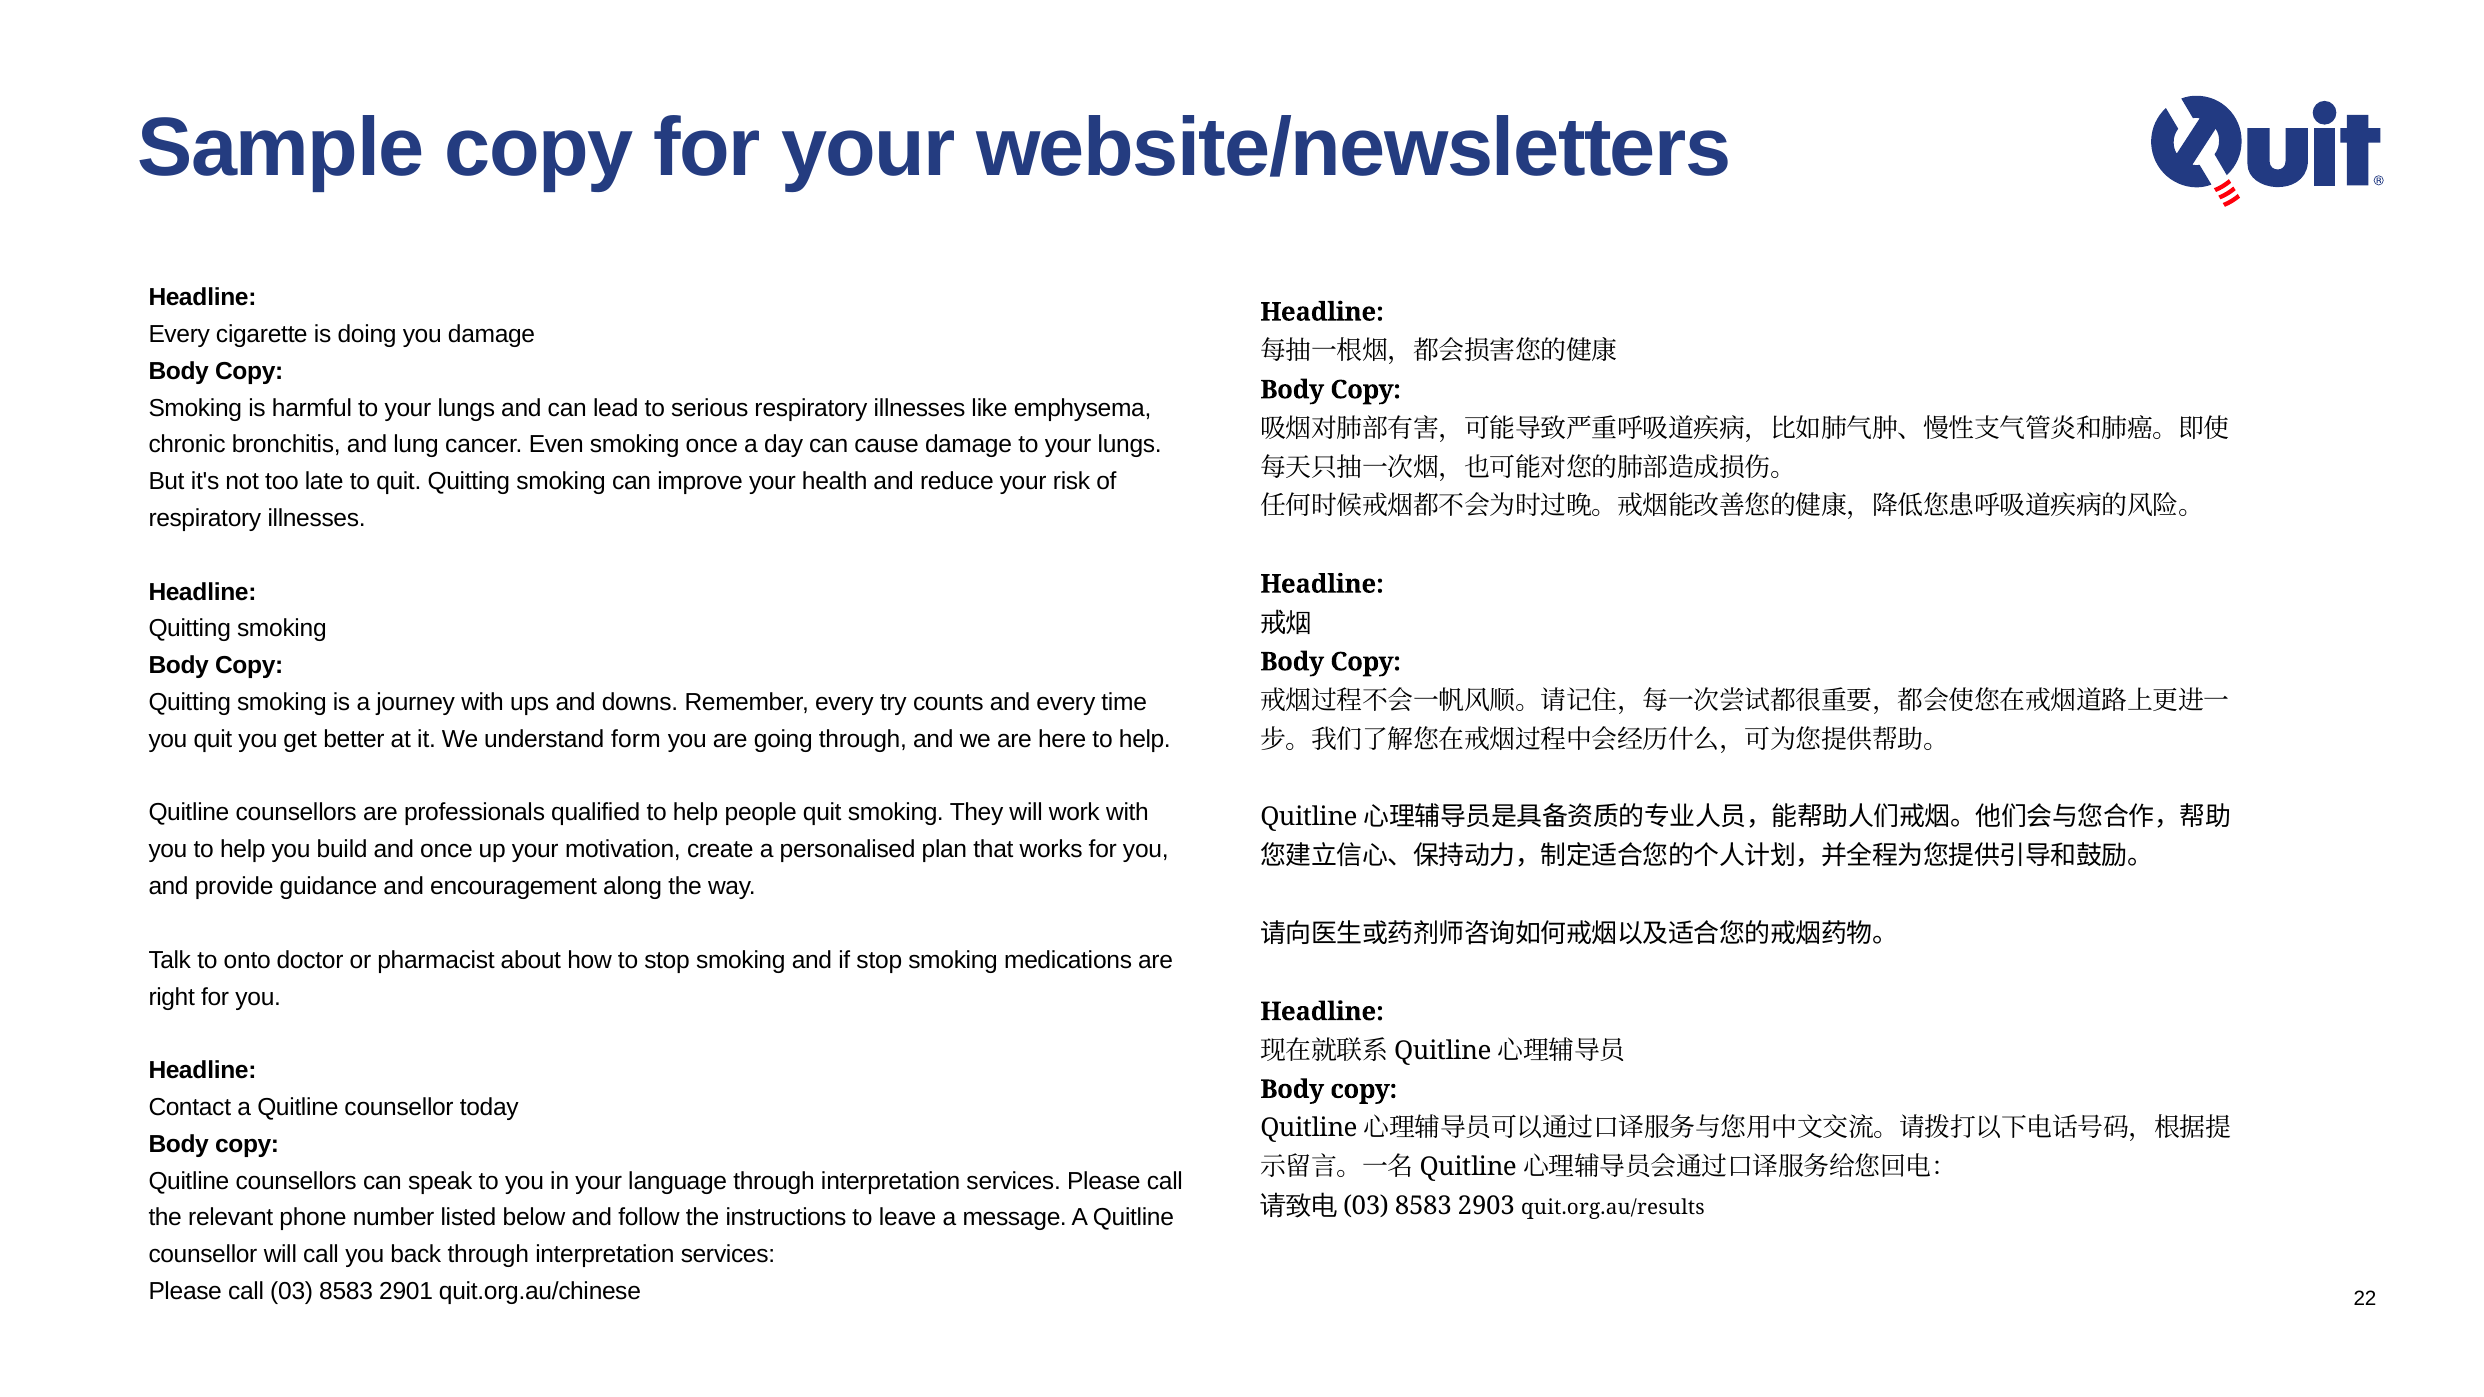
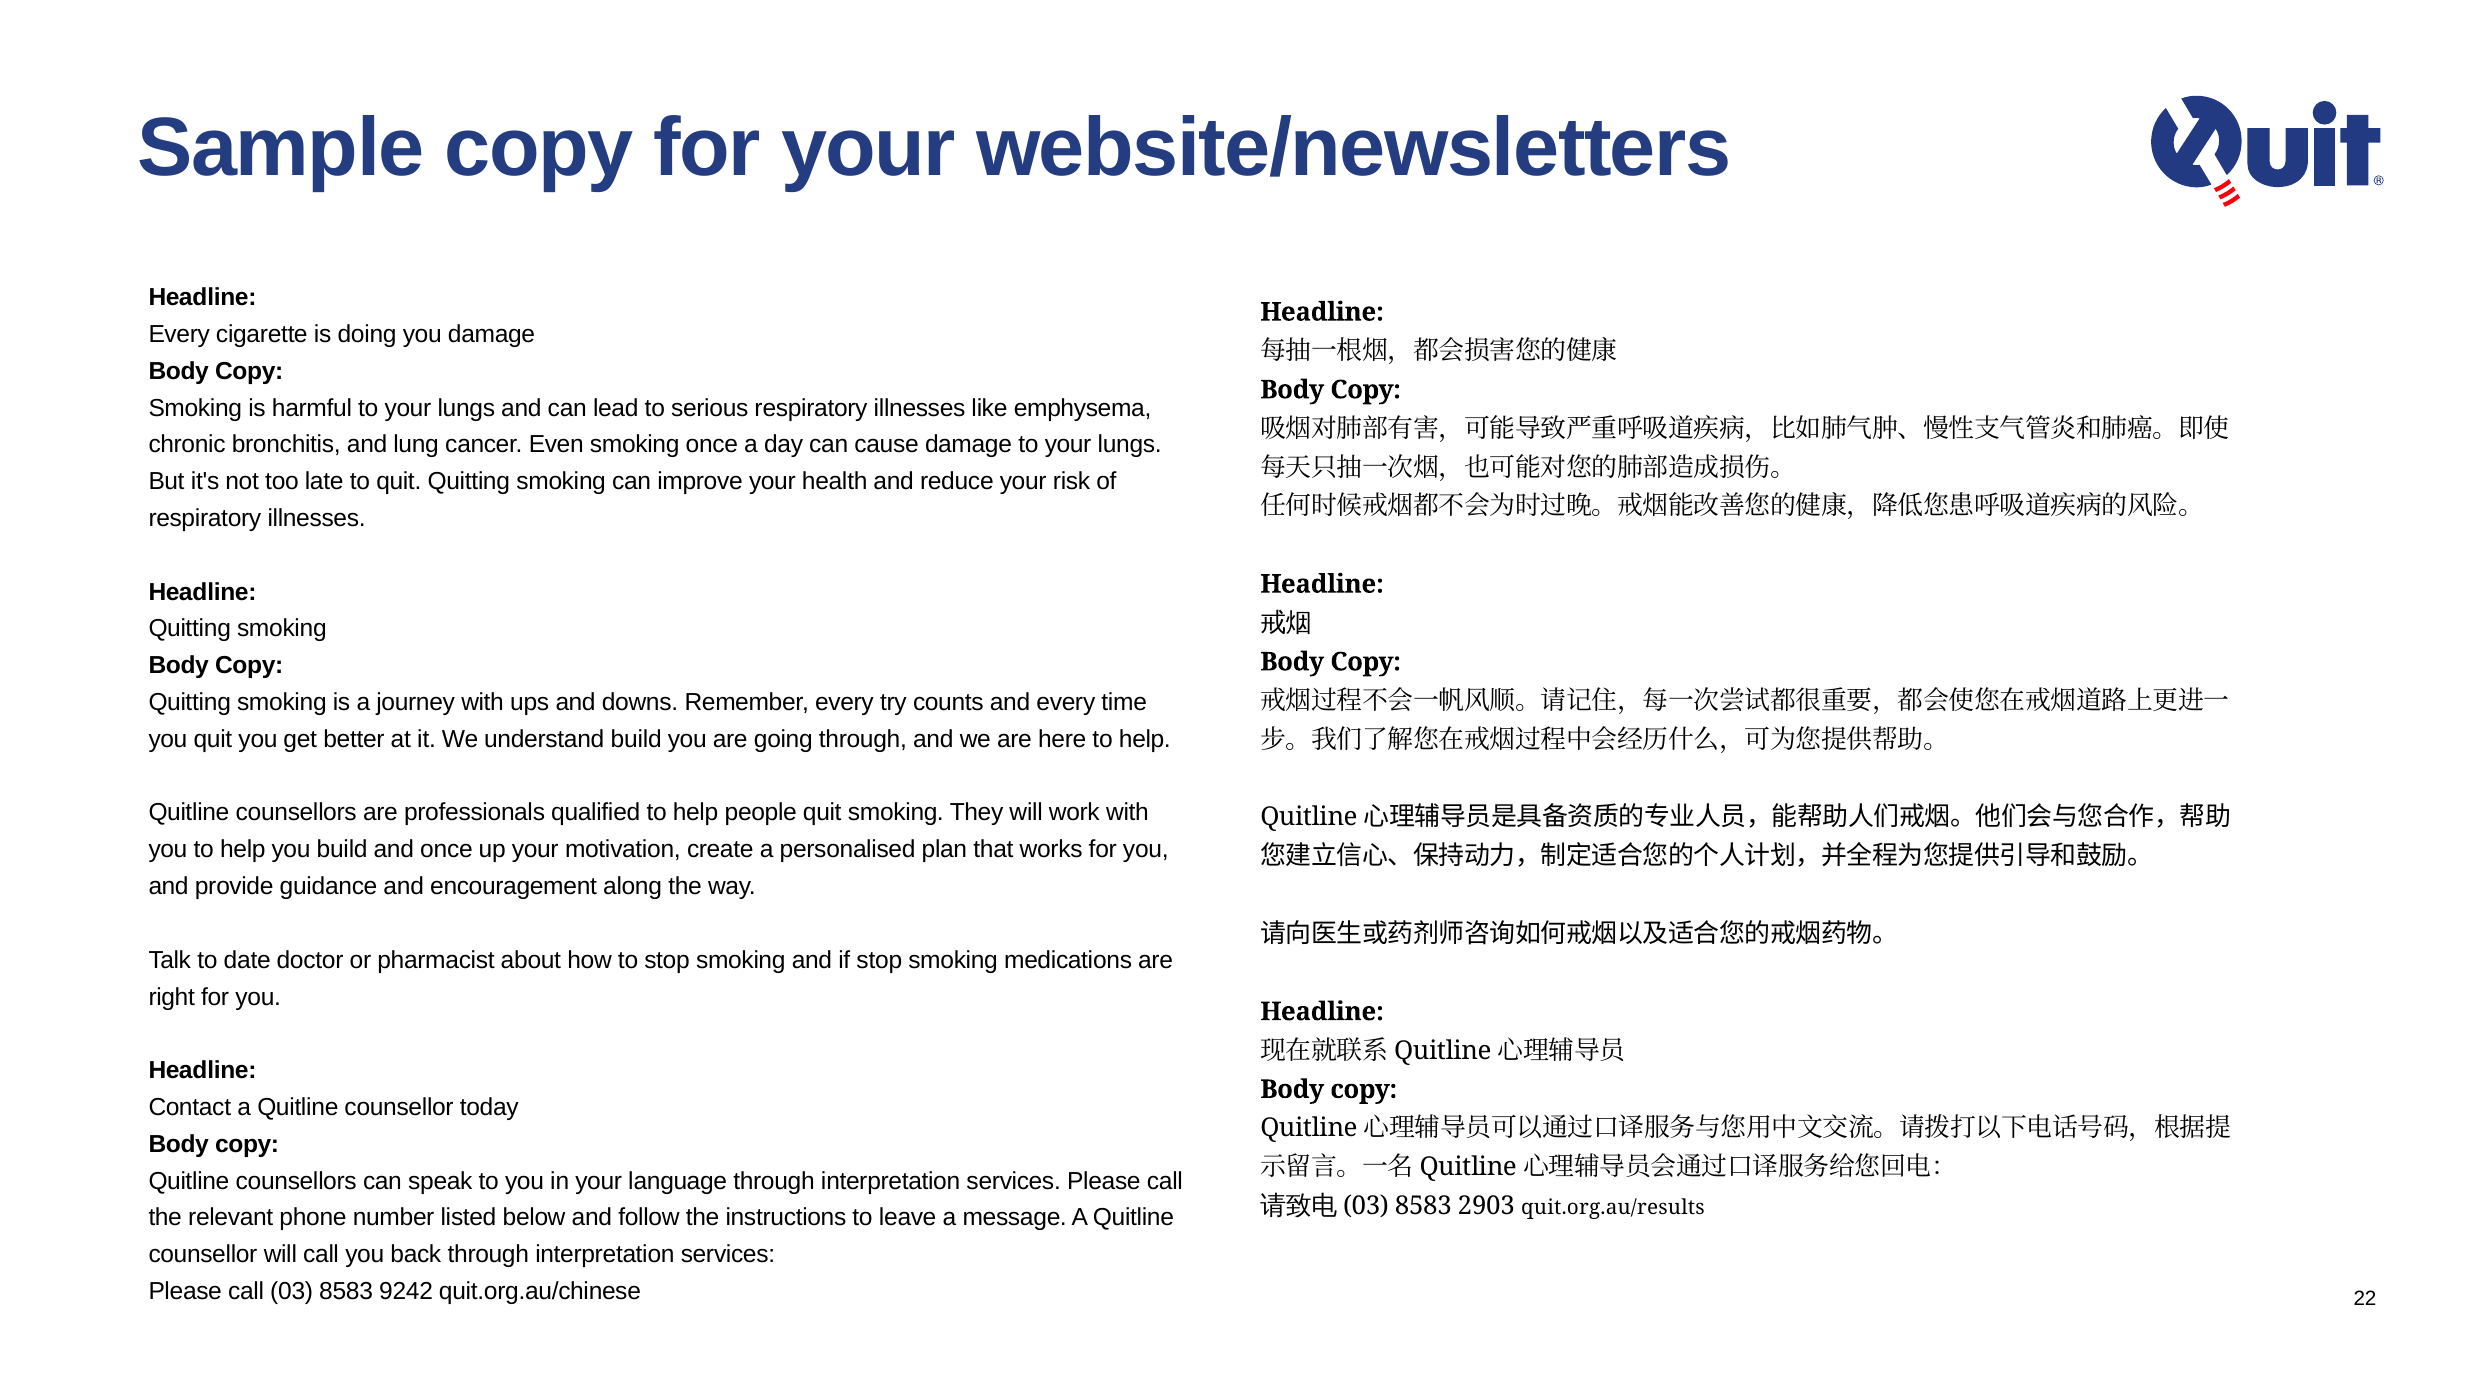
understand form: form -> build
onto: onto -> date
2901: 2901 -> 9242
